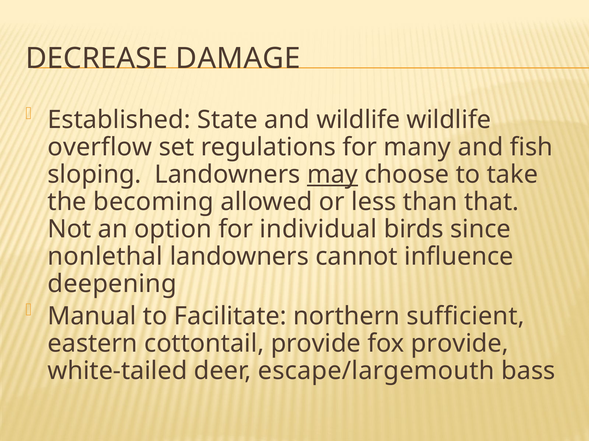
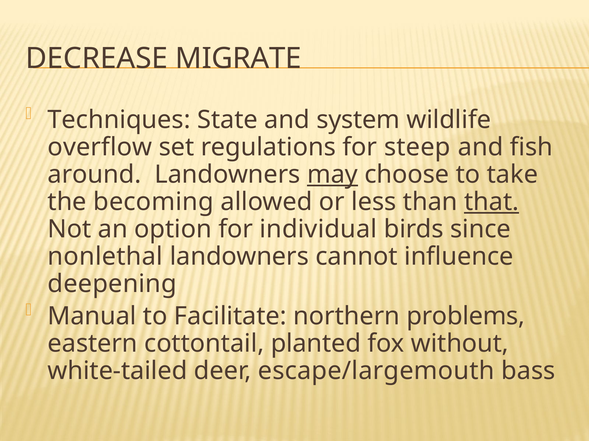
DAMAGE: DAMAGE -> MIGRATE
Established: Established -> Techniques
and wildlife: wildlife -> system
many: many -> steep
sloping: sloping -> around
that underline: none -> present
sufficient: sufficient -> problems
cottontail provide: provide -> planted
fox provide: provide -> without
